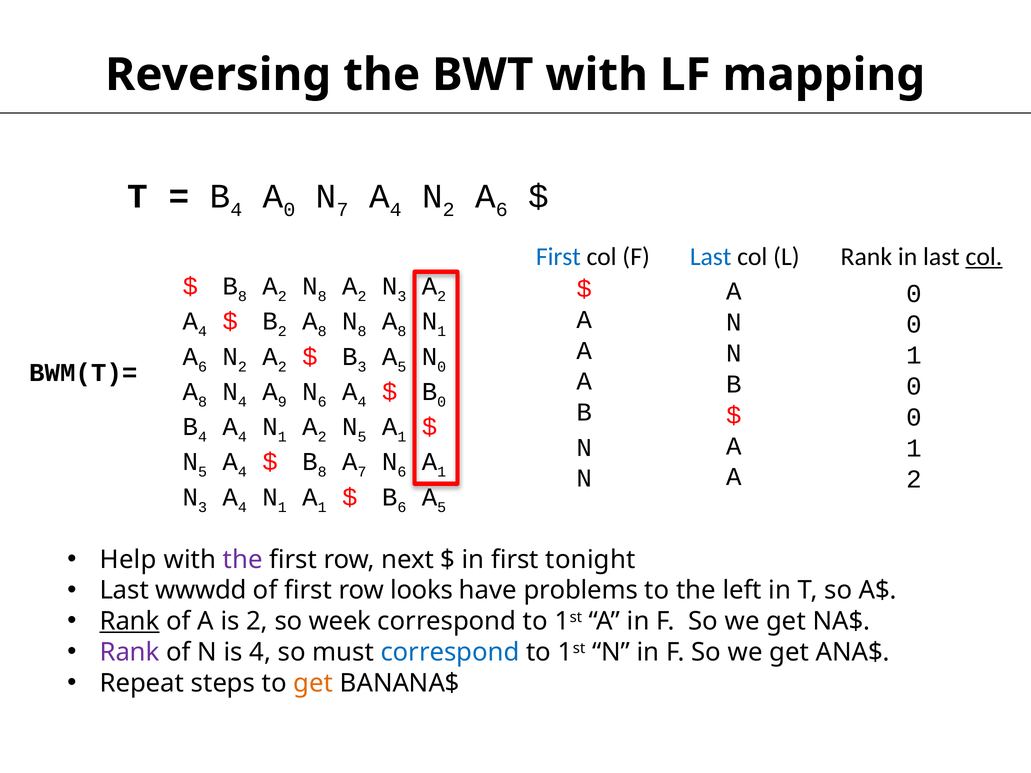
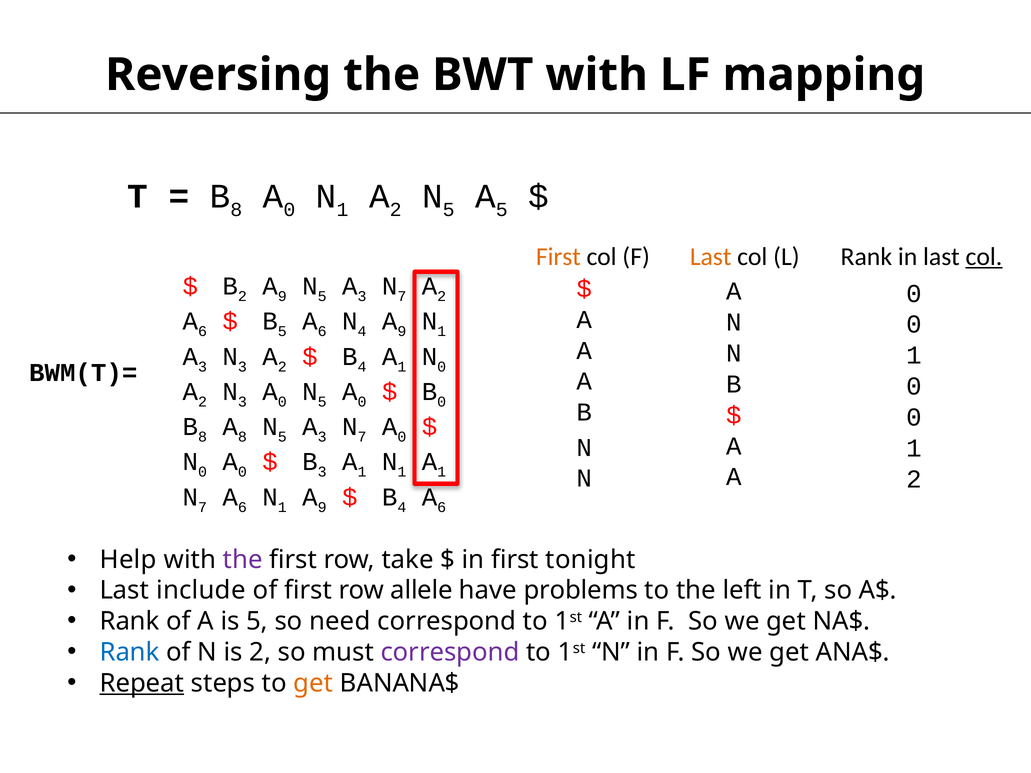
4 at (236, 210): 4 -> 8
0 N 7: 7 -> 1
4 at (396, 210): 4 -> 2
2 at (449, 210): 2 -> 5
6 at (502, 210): 6 -> 5
First at (558, 257) colour: blue -> orange
Last at (711, 257) colour: blue -> orange
8 at (242, 296): 8 -> 2
2 at (282, 296): 2 -> 9
8 at (322, 296): 8 -> 5
2 at (362, 296): 2 -> 3
3 at (402, 296): 3 -> 7
4 at (203, 332): 4 -> 6
B 2: 2 -> 5
8 at (322, 332): 8 -> 6
8 at (362, 332): 8 -> 4
8 at (402, 332): 8 -> 9
6 at (203, 367): 6 -> 3
2 at (242, 367): 2 -> 3
3 at (362, 367): 3 -> 4
5 at (402, 367): 5 -> 1
8 at (203, 402): 8 -> 2
4 at (242, 402): 4 -> 3
9 at (282, 402): 9 -> 0
6 at (322, 402): 6 -> 5
4 at (362, 402): 4 -> 0
4 at (203, 437): 4 -> 8
4 at (242, 437): 4 -> 8
1 at (282, 437): 1 -> 5
2 at (322, 437): 2 -> 3
5 at (362, 437): 5 -> 7
1 at (402, 437): 1 -> 0
5 at (203, 472): 5 -> 0
4 at (242, 472): 4 -> 0
8 at (322, 472): 8 -> 3
7 at (362, 472): 7 -> 1
6 at (402, 472): 6 -> 1
3 at (203, 507): 3 -> 7
4 at (242, 507): 4 -> 6
1 A 1: 1 -> 9
6 at (402, 507): 6 -> 4
5 at (442, 507): 5 -> 6
next: next -> take
wwwdd: wwwdd -> include
looks: looks -> allele
Rank at (130, 622) underline: present -> none
is 2: 2 -> 5
week: week -> need
Rank at (130, 652) colour: purple -> blue
is 4: 4 -> 2
correspond at (450, 652) colour: blue -> purple
Repeat underline: none -> present
